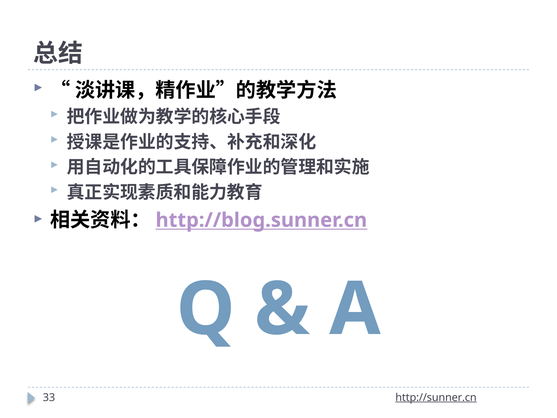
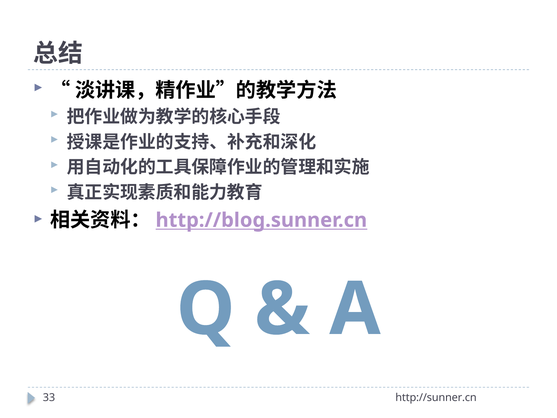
http://sunner.cn underline: present -> none
